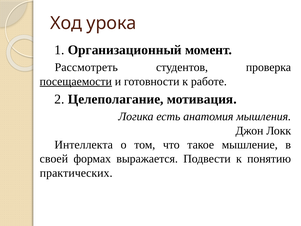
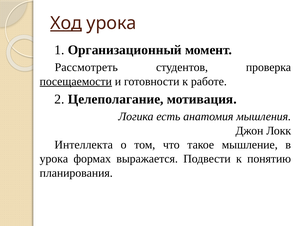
Ход underline: none -> present
своей at (54, 159): своей -> урока
практических: практических -> планирования
